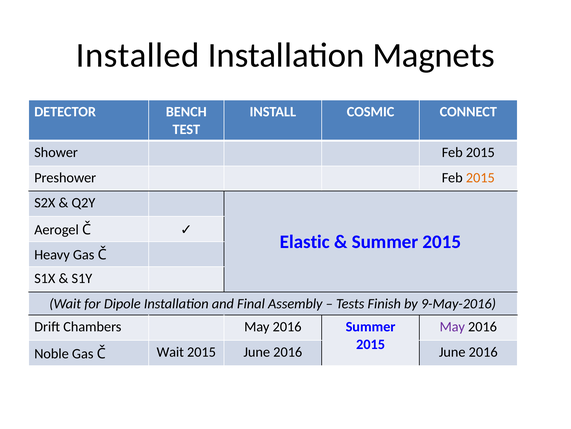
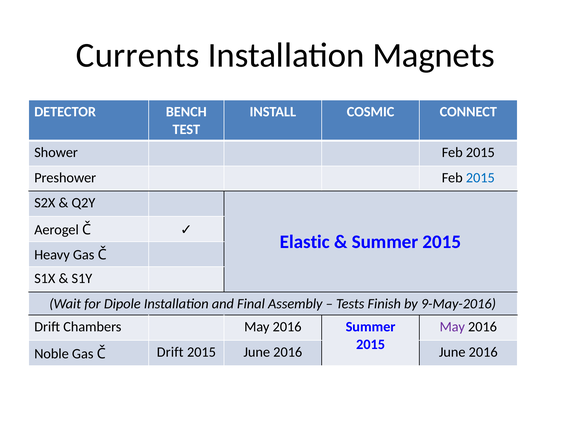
Installed: Installed -> Currents
2015 at (480, 177) colour: orange -> blue
Č Wait: Wait -> Drift
